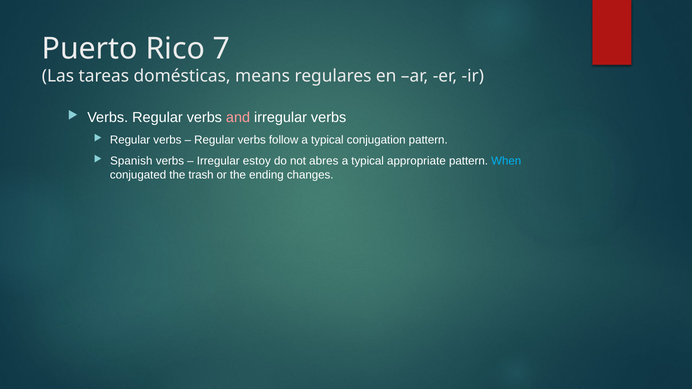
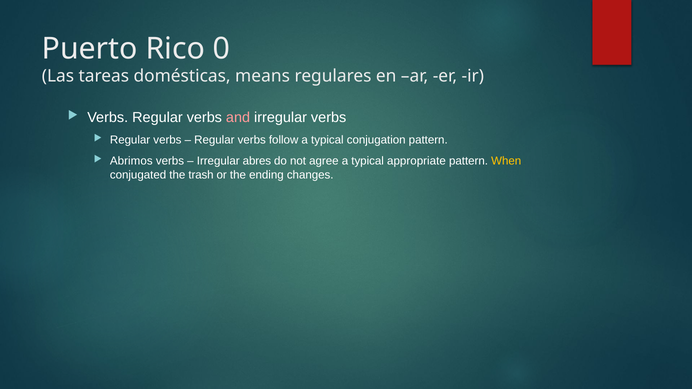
7: 7 -> 0
Spanish: Spanish -> Abrimos
estoy: estoy -> abres
abres: abres -> agree
When colour: light blue -> yellow
